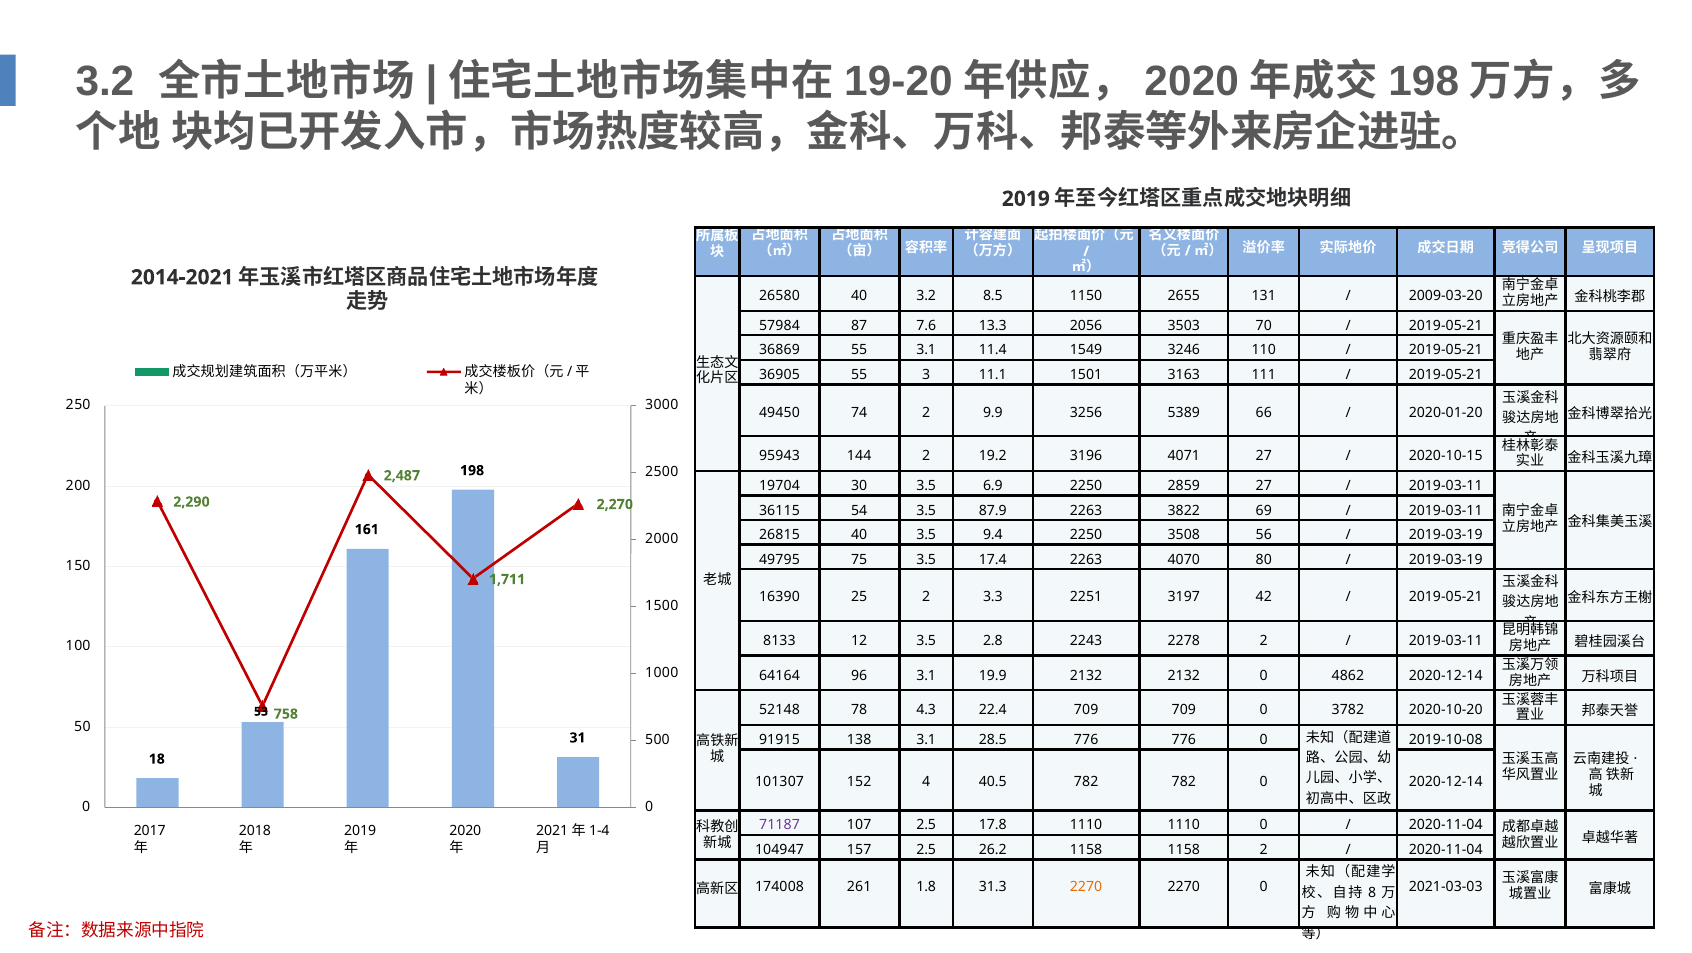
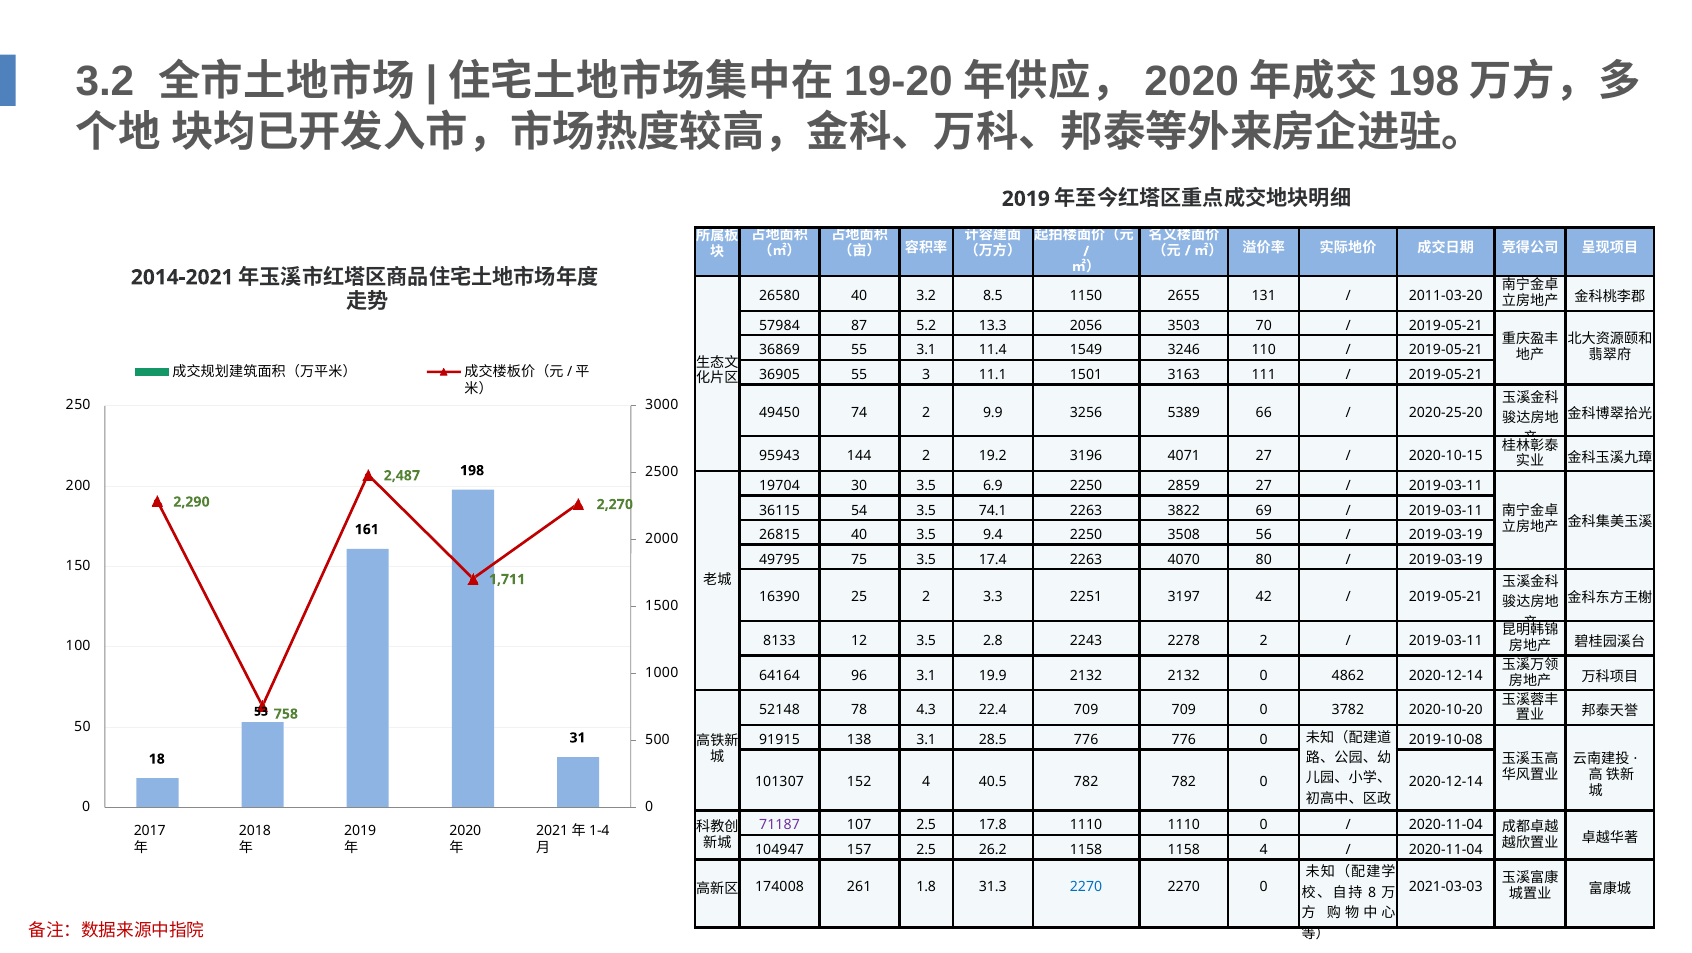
2009-03-20: 2009-03-20 -> 2011-03-20
7.6: 7.6 -> 5.2
2020-01-20: 2020-01-20 -> 2020-25-20
87.9: 87.9 -> 74.1
1158 2: 2 -> 4
2270 at (1086, 887) colour: orange -> blue
